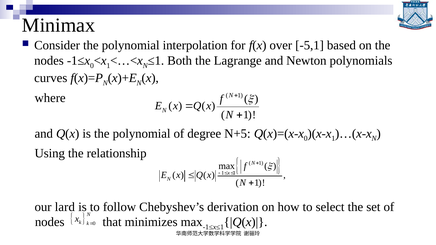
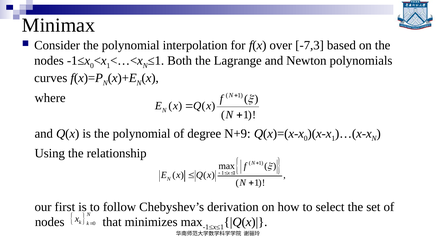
-5,1: -5,1 -> -7,3
N+5: N+5 -> N+9
lard: lard -> first
